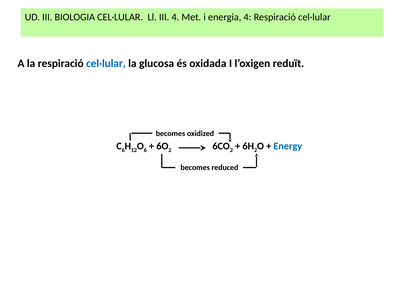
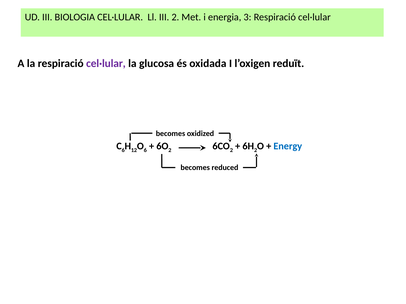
III 4: 4 -> 2
energia 4: 4 -> 3
cel·lular at (106, 64) colour: blue -> purple
